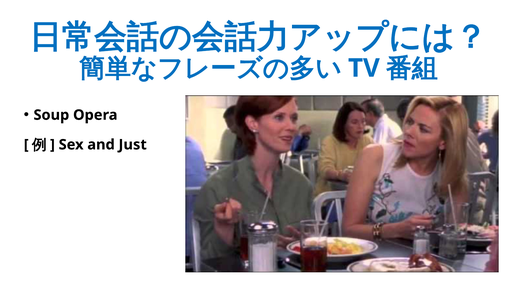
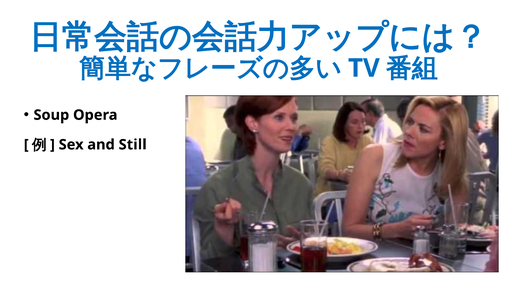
Just: Just -> Still
